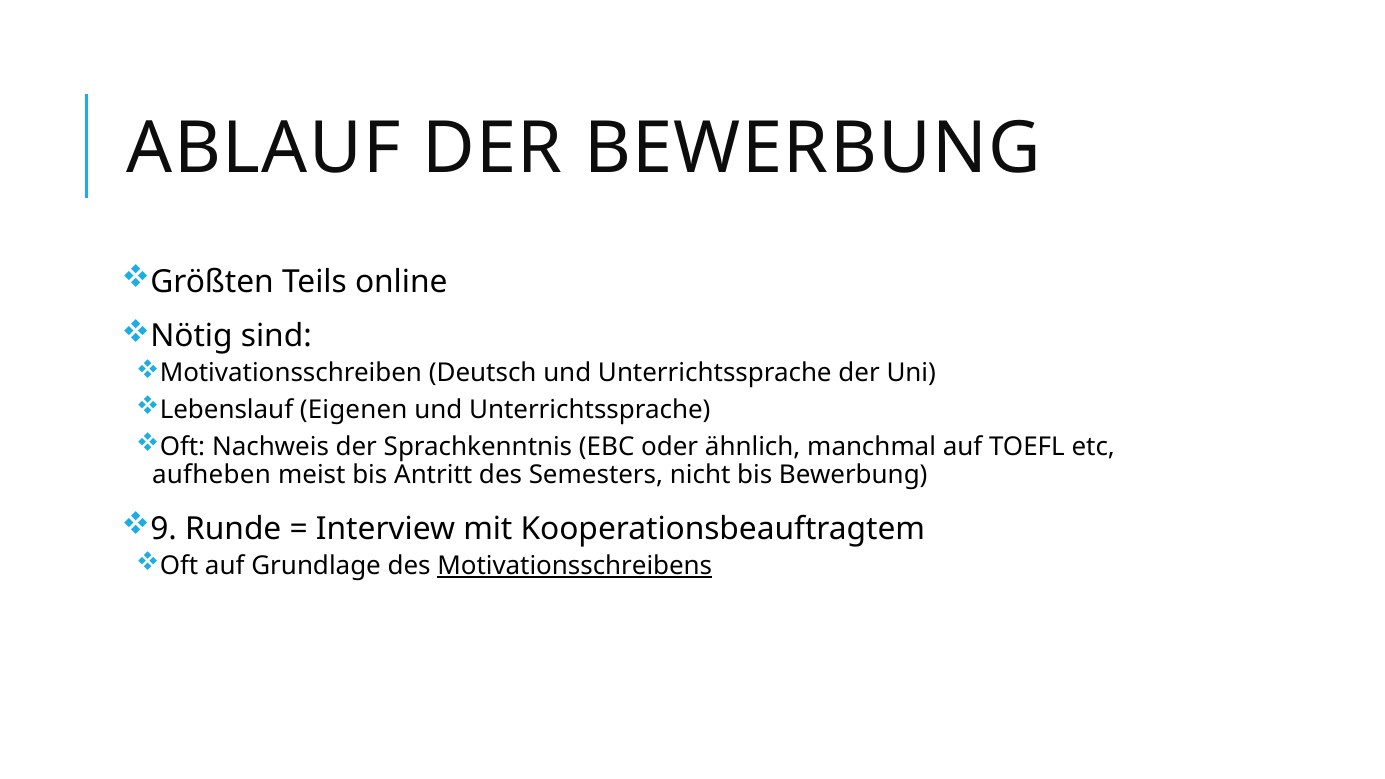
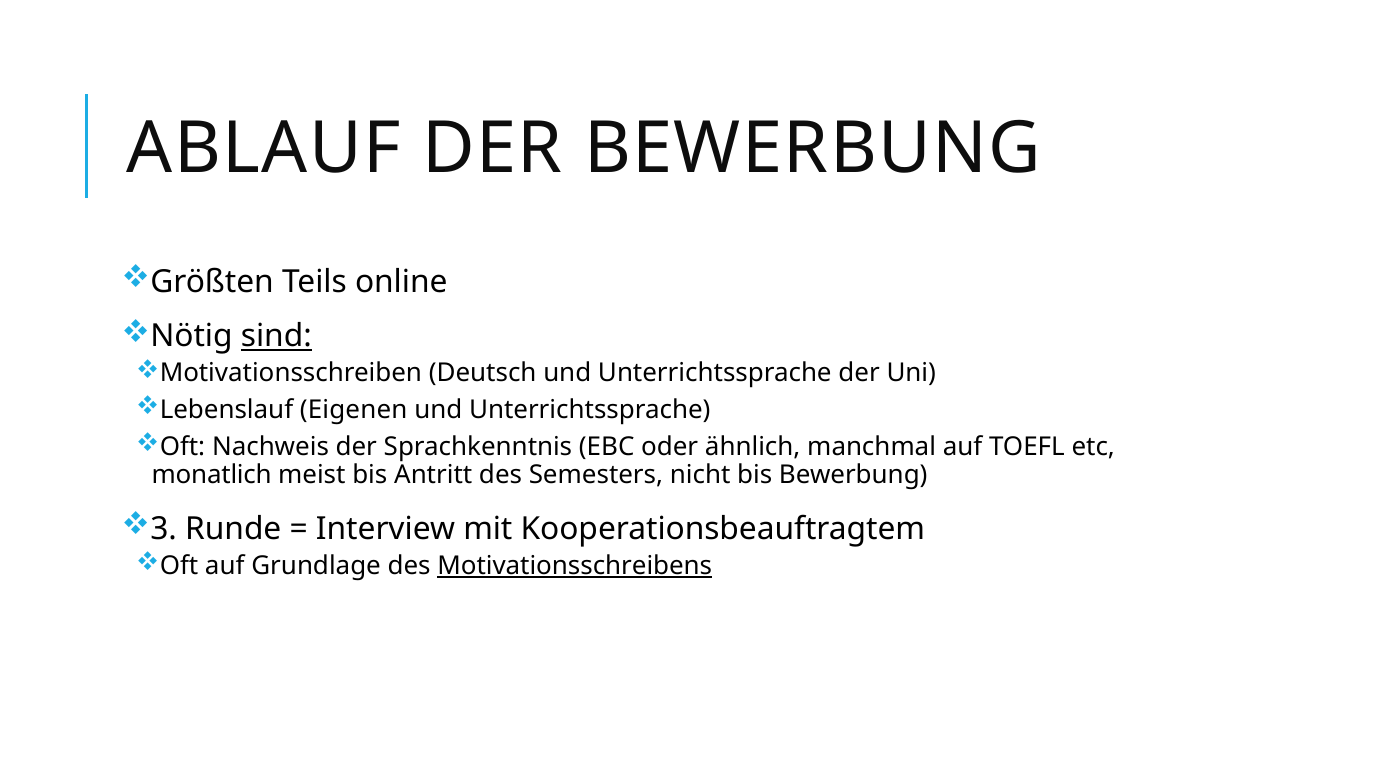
sind underline: none -> present
aufheben: aufheben -> monatlich
9: 9 -> 3
